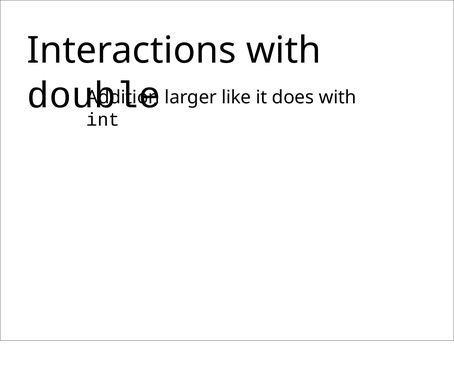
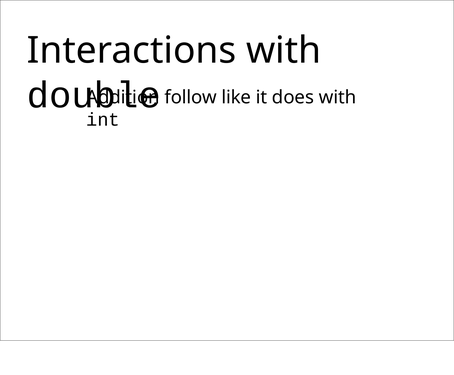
larger: larger -> follow
